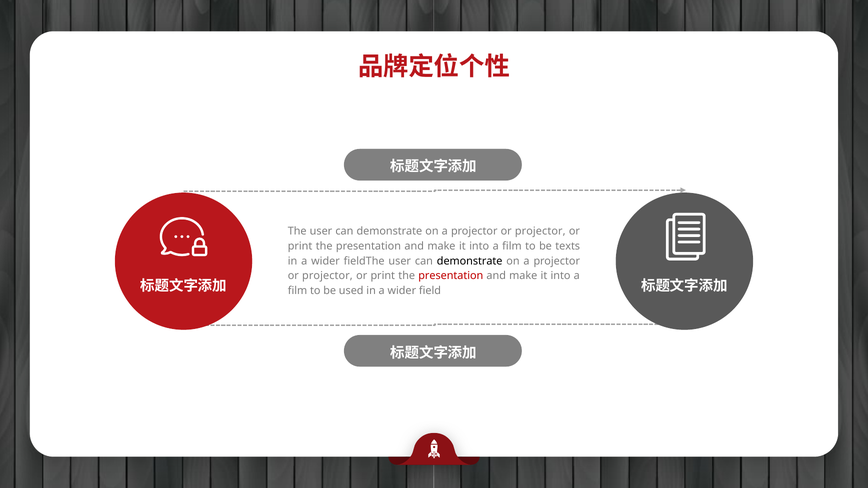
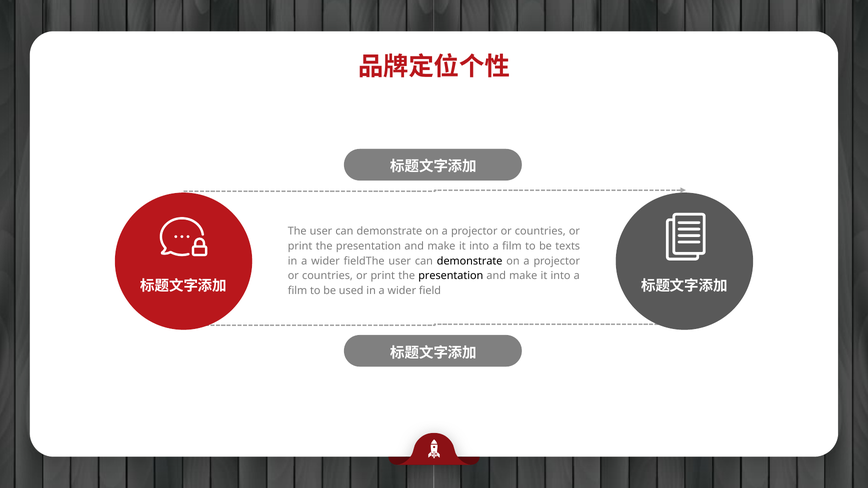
projector at (540, 231): projector -> countries
projector at (327, 276): projector -> countries
presentation at (451, 276) colour: red -> black
